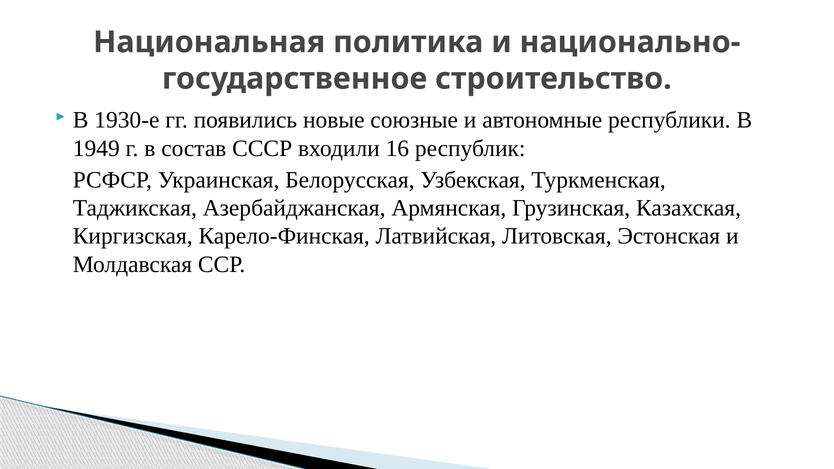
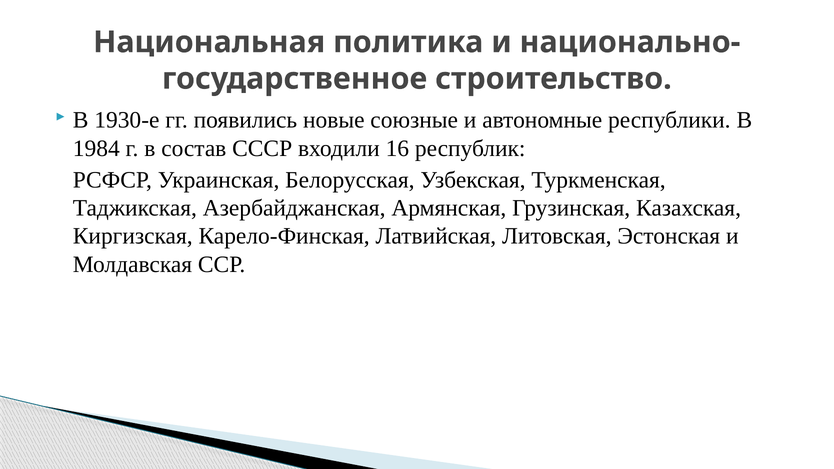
1949: 1949 -> 1984
